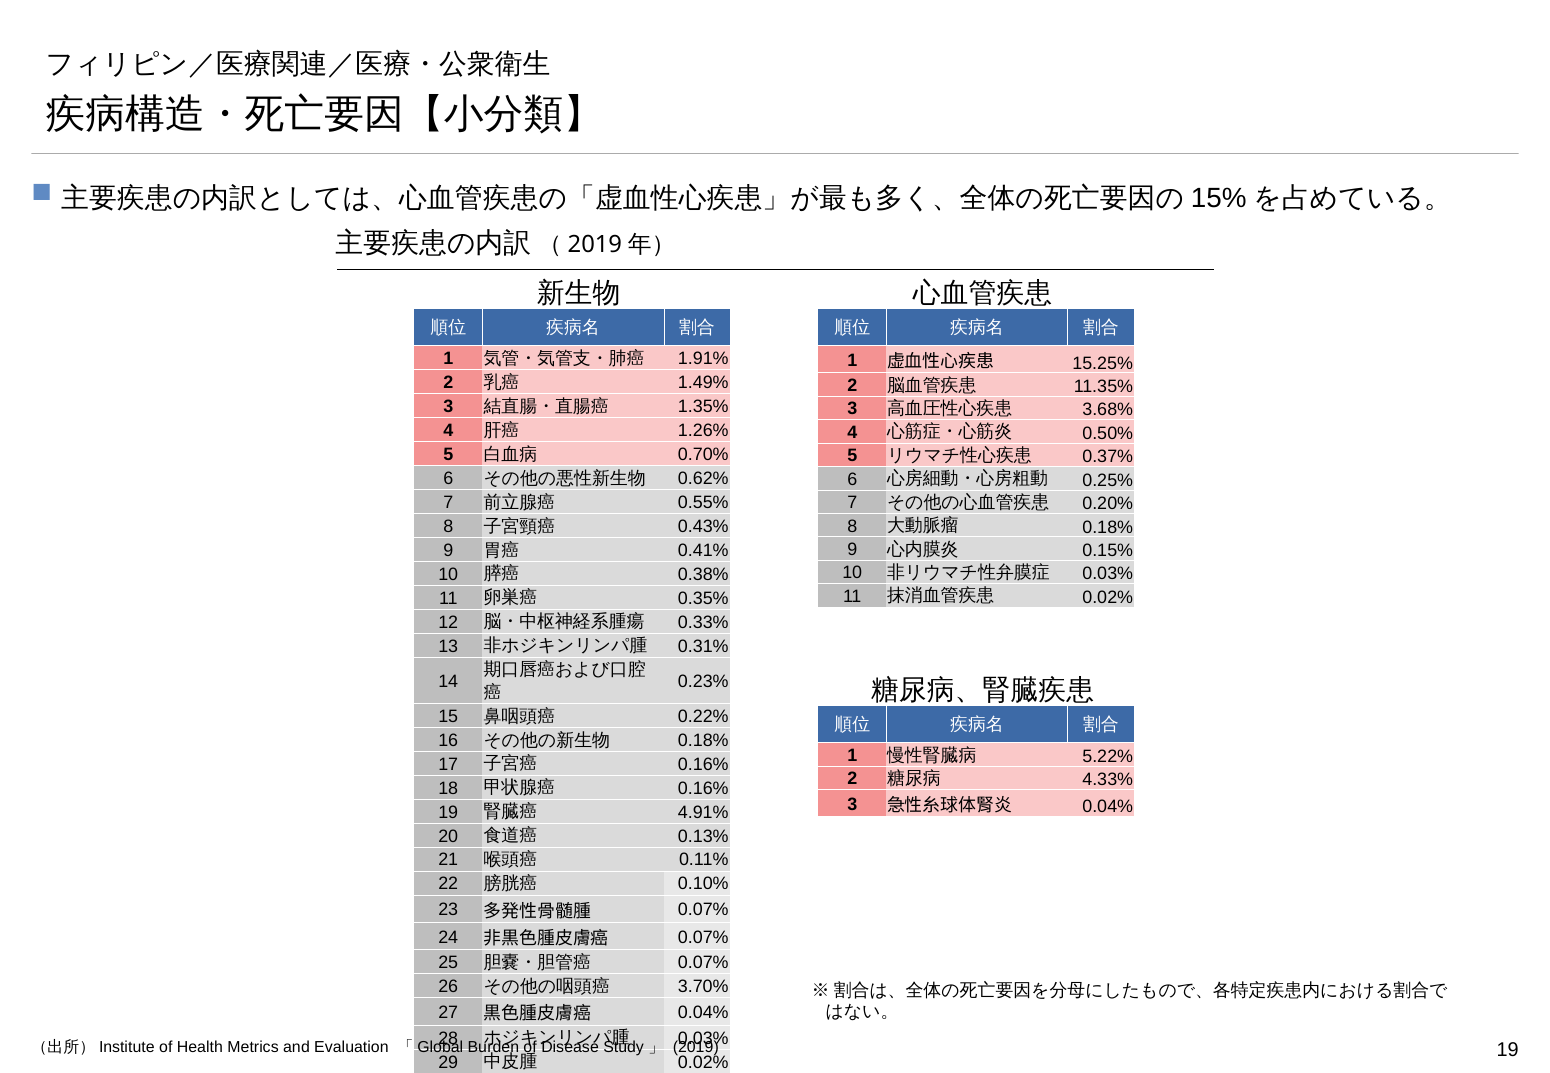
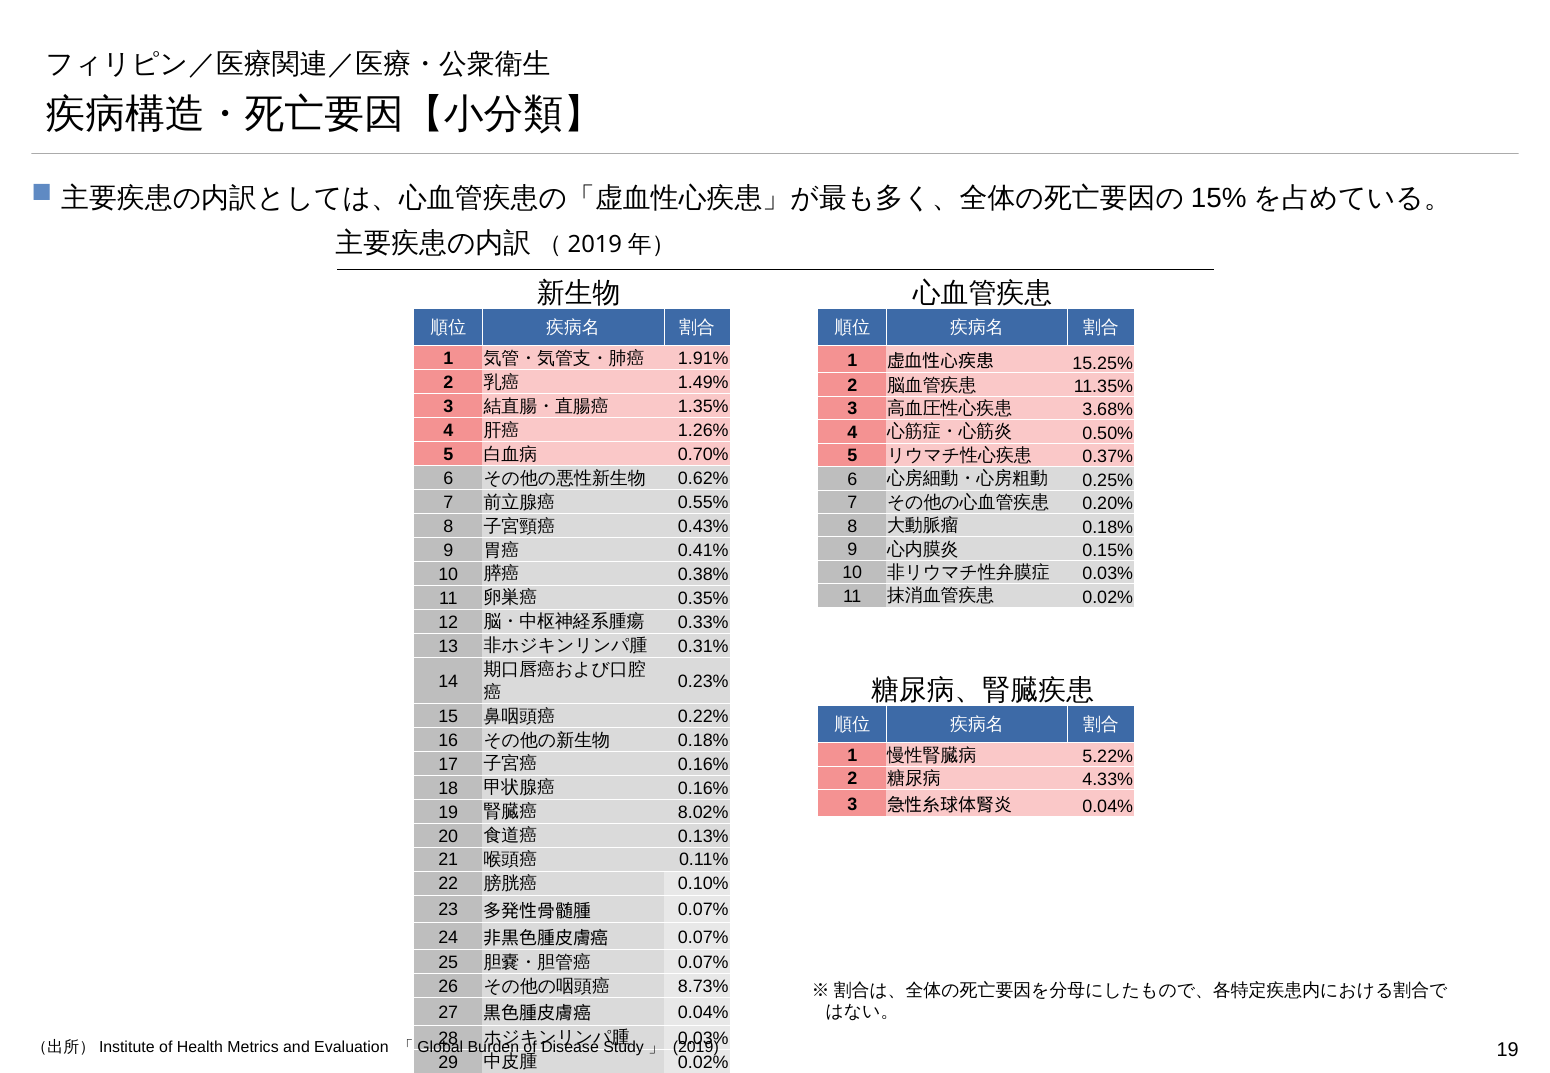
4.91%: 4.91% -> 8.02%
3.70%: 3.70% -> 8.73%
